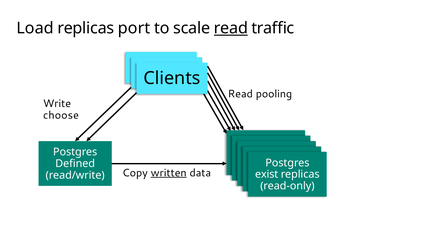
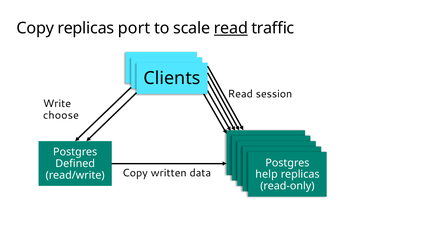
Load at (35, 28): Load -> Copy
pooling: pooling -> session
written underline: present -> none
exist: exist -> help
